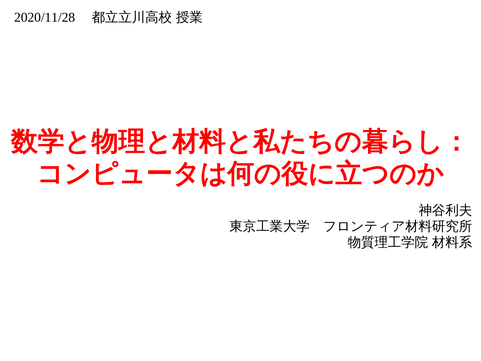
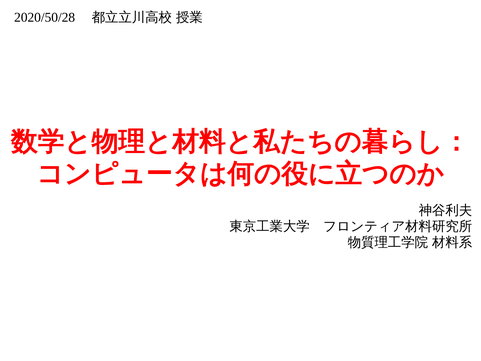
2020/11/28: 2020/11/28 -> 2020/50/28
